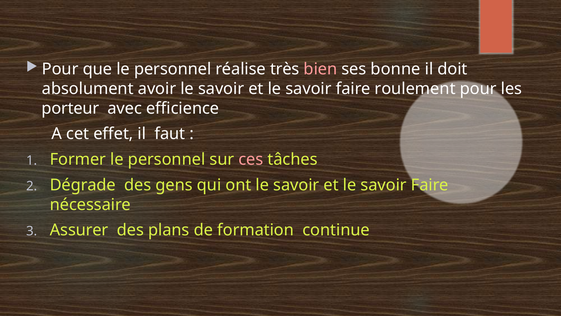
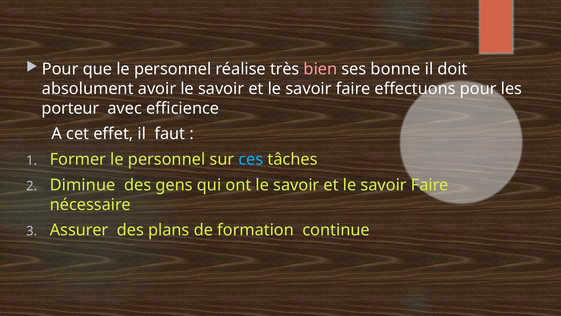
roulement: roulement -> effectuons
ces colour: pink -> light blue
Dégrade: Dégrade -> Diminue
